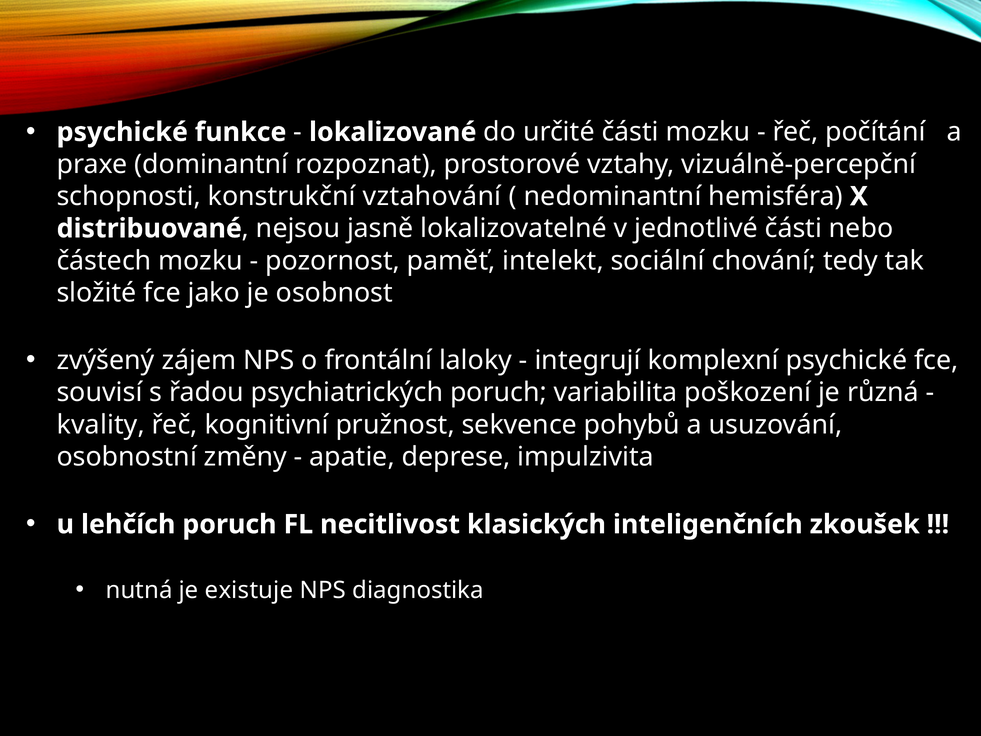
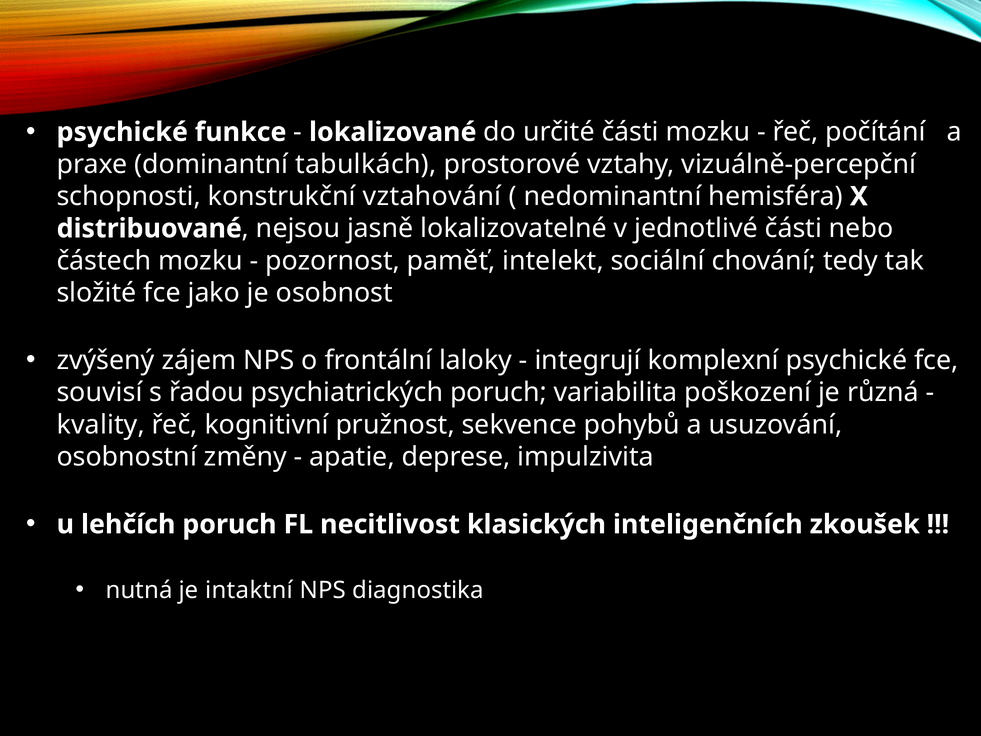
rozpoznat: rozpoznat -> tabulkách
existuje: existuje -> intaktní
